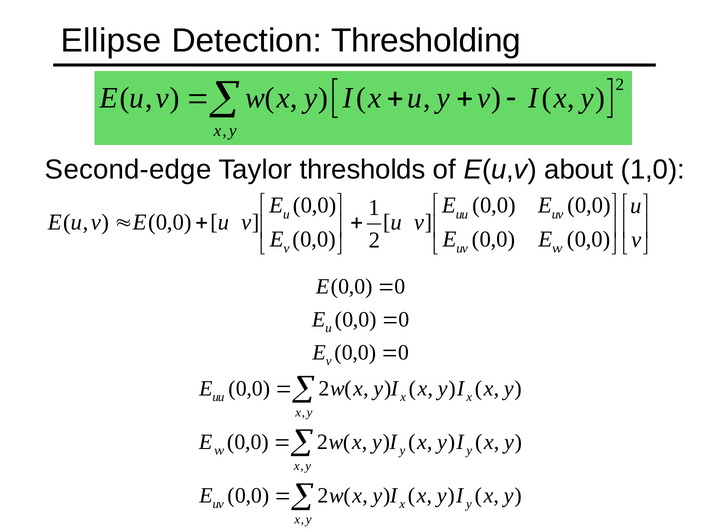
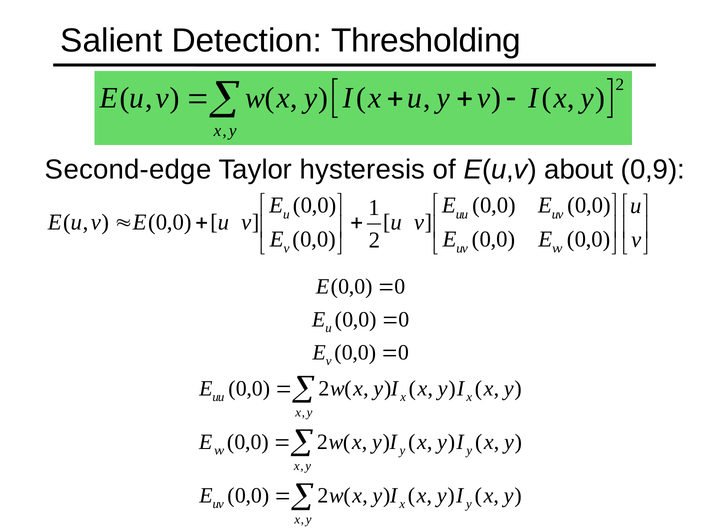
Ellipse: Ellipse -> Salient
thresholds: thresholds -> hysteresis
1,0: 1,0 -> 0,9
